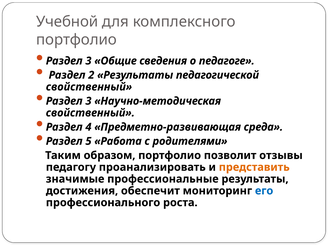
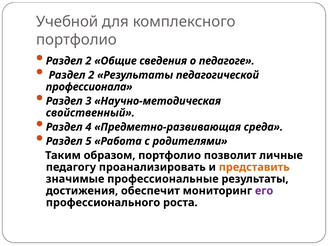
3 at (88, 61): 3 -> 2
свойственный at (89, 87): свойственный -> профессионала
отзывы: отзывы -> личные
его colour: blue -> purple
